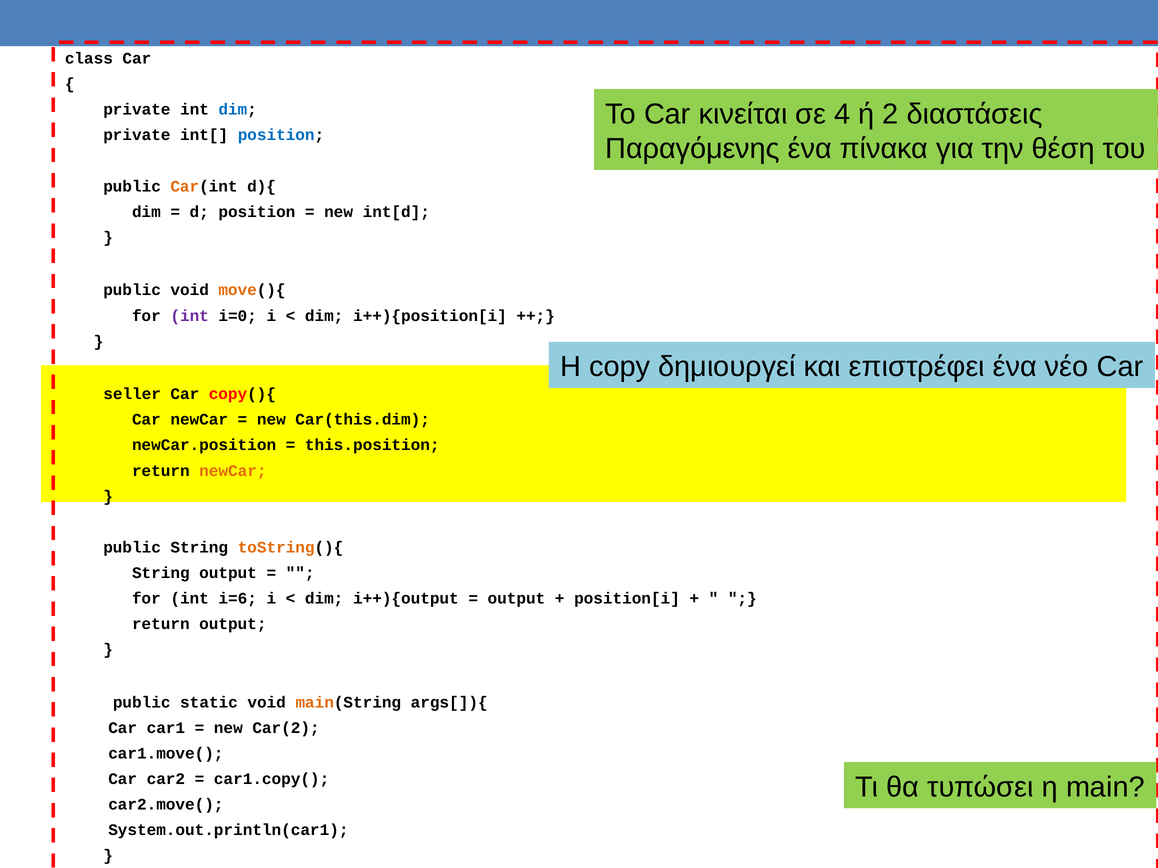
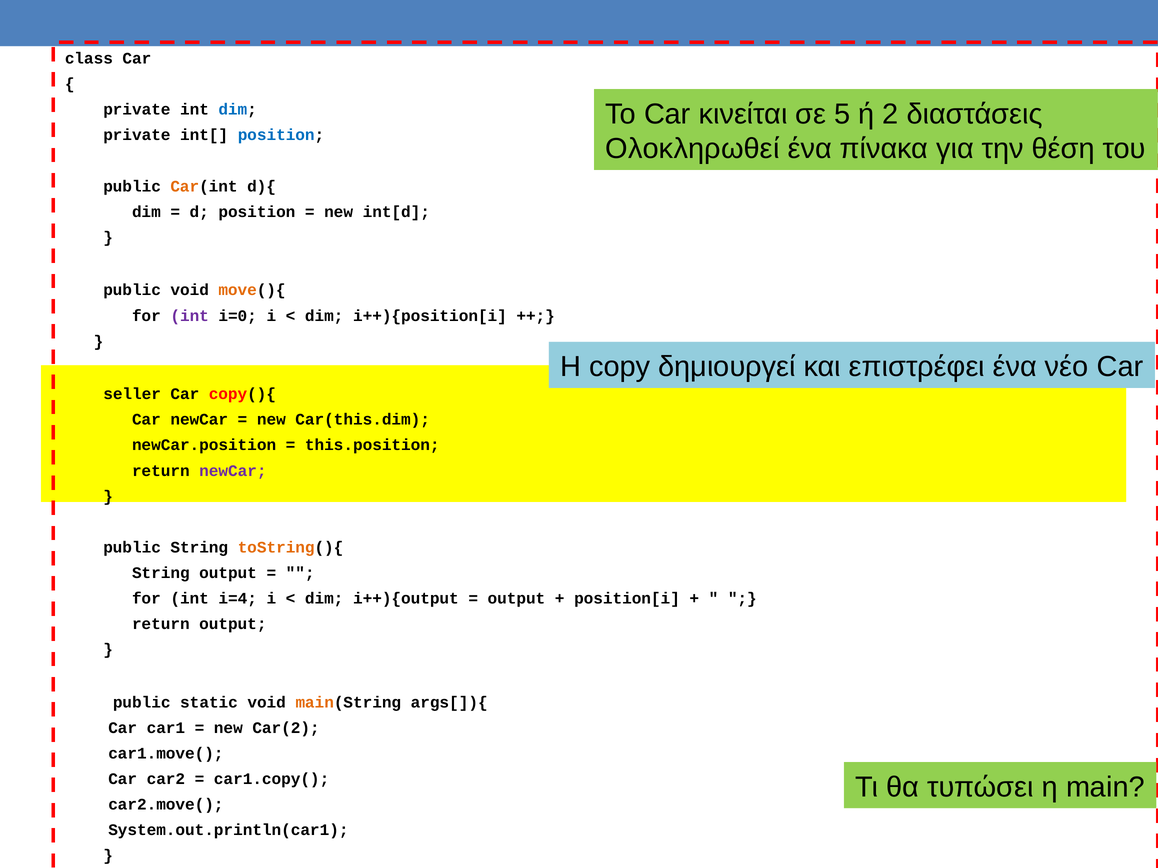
4: 4 -> 5
Παραγόμενης: Παραγόμενης -> Ολοκληρωθεί
newCar at (233, 471) colour: orange -> purple
i=6: i=6 -> i=4
